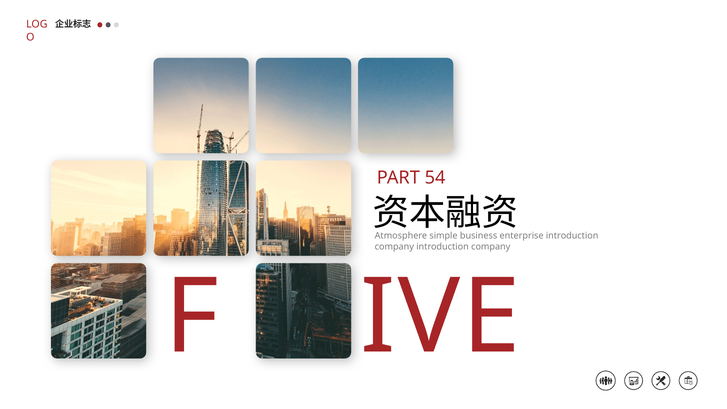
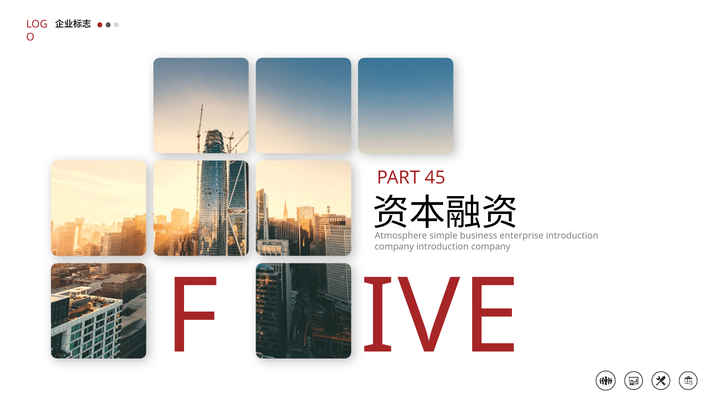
54: 54 -> 45
